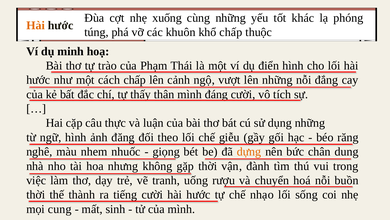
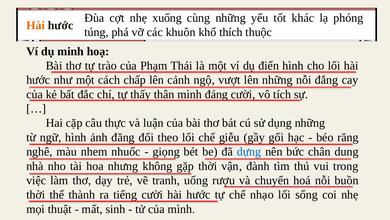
khổ chấp: chấp -> thích
dựng colour: orange -> blue
cung: cung -> thuật
